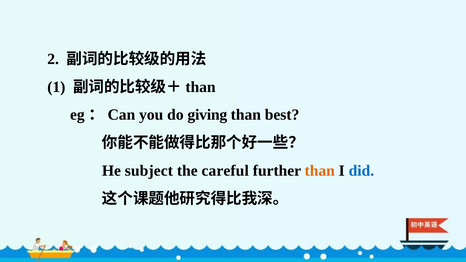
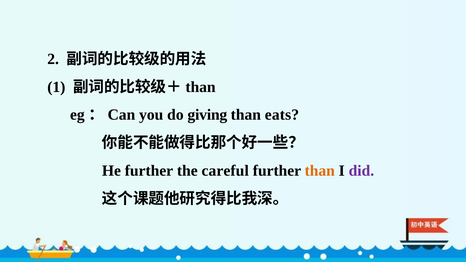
best: best -> eats
He subject: subject -> further
did colour: blue -> purple
